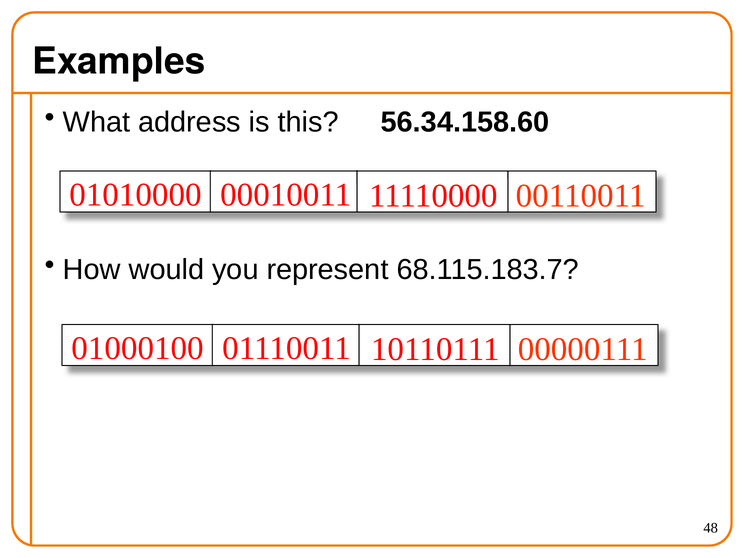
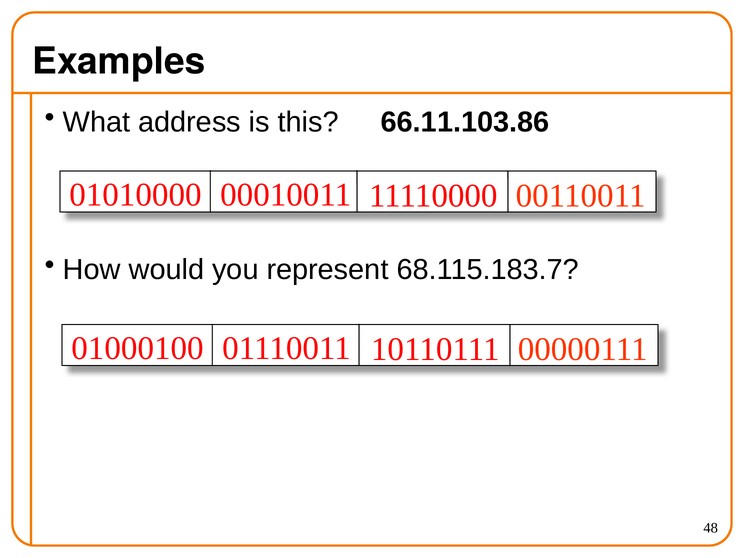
56.34.158.60: 56.34.158.60 -> 66.11.103.86
